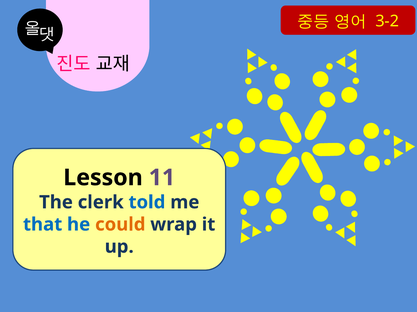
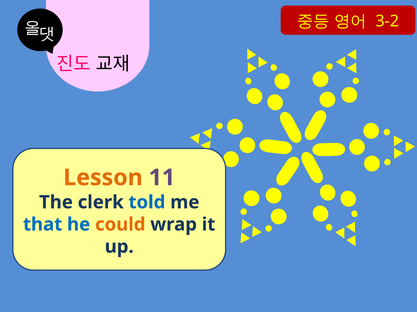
Lesson colour: black -> orange
